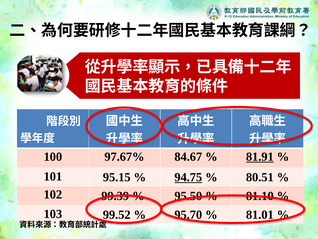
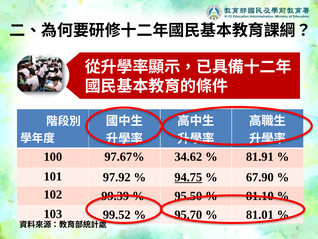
84.67: 84.67 -> 34.62
81.91 underline: present -> none
95.15: 95.15 -> 97.92
80.51: 80.51 -> 67.90
